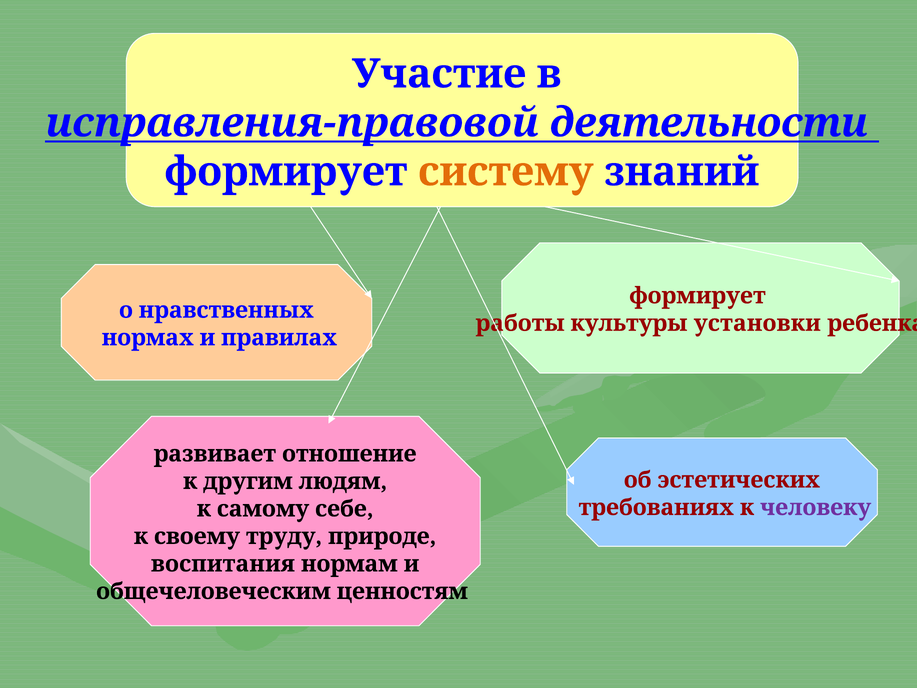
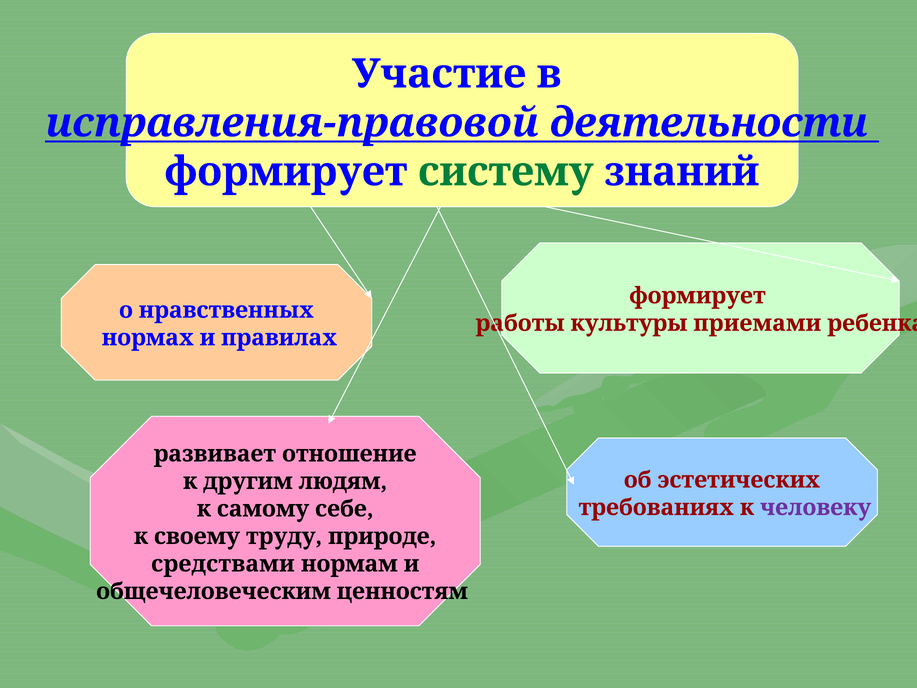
систему colour: orange -> green
установки: установки -> приемами
воспитания: воспитания -> средствами
